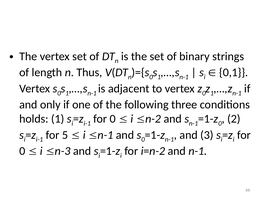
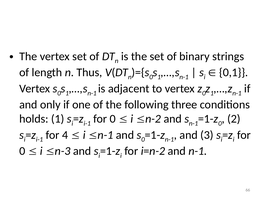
5: 5 -> 4
